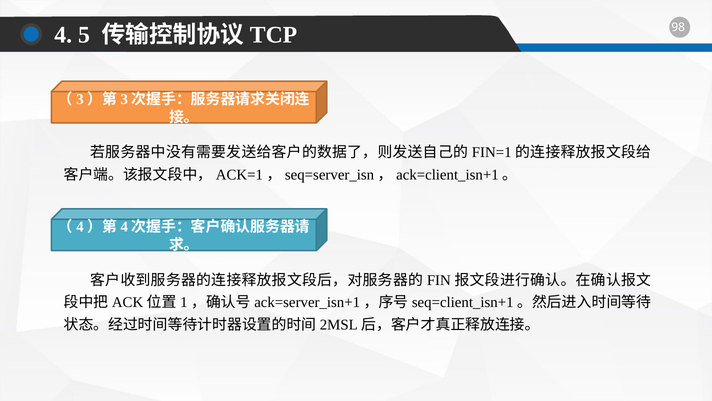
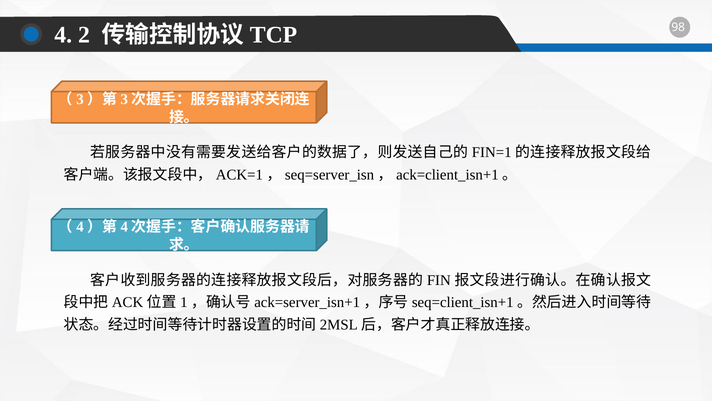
5: 5 -> 2
